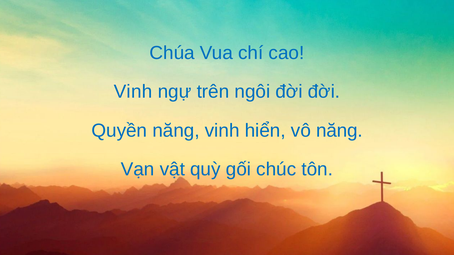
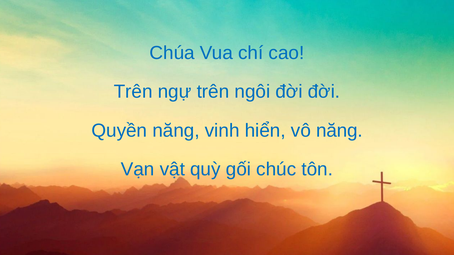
Vinh at (133, 92): Vinh -> Trên
